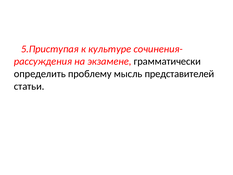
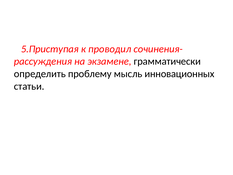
культуре: культуре -> проводил
представителей: представителей -> инновационных
